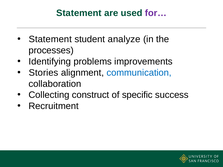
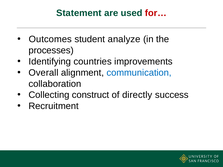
for… colour: purple -> red
Statement at (50, 39): Statement -> Outcomes
problems: problems -> countries
Stories: Stories -> Overall
specific: specific -> directly
